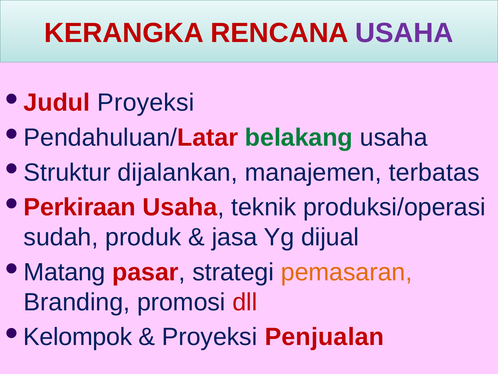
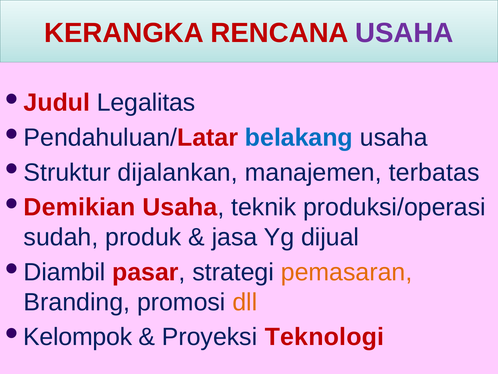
Judul Proyeksi: Proyeksi -> Legalitas
belakang colour: green -> blue
Perkiraan: Perkiraan -> Demikian
Matang: Matang -> Diambil
dll colour: red -> orange
Penjualan: Penjualan -> Teknologi
